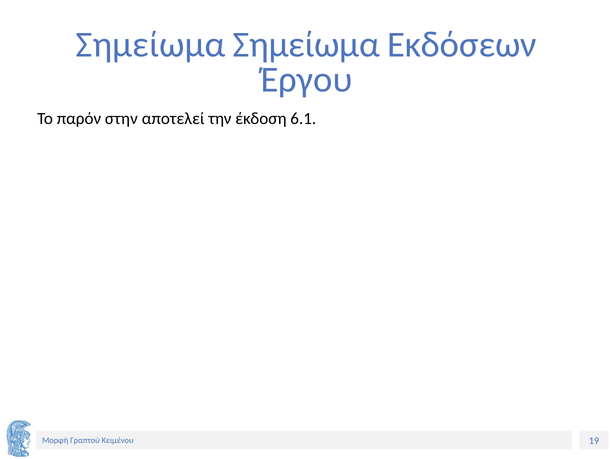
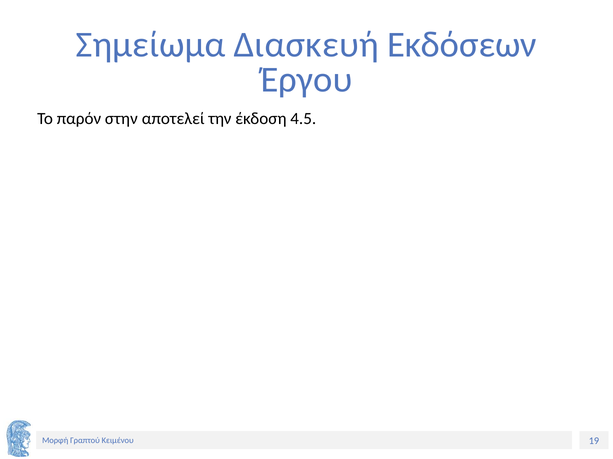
Σημείωμα Σημείωμα: Σημείωμα -> Διασκευή
6.1: 6.1 -> 4.5
